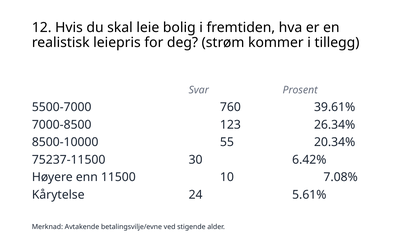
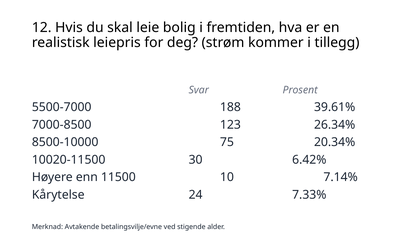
760: 760 -> 188
55: 55 -> 75
75237-11500: 75237-11500 -> 10020-11500
7.08%: 7.08% -> 7.14%
5.61%: 5.61% -> 7.33%
